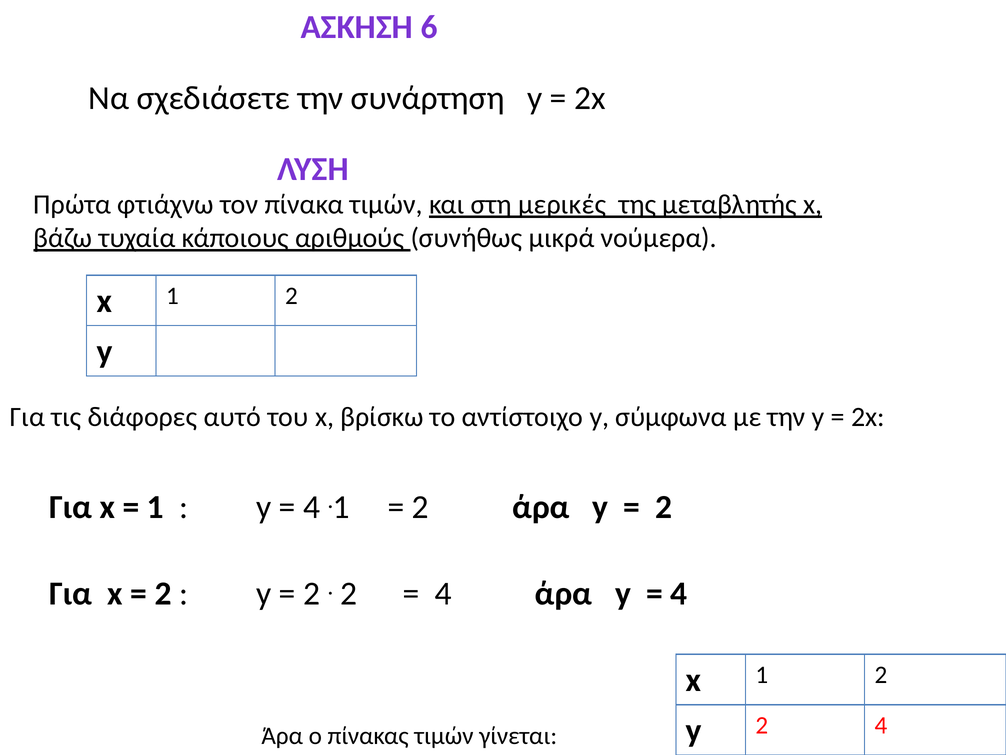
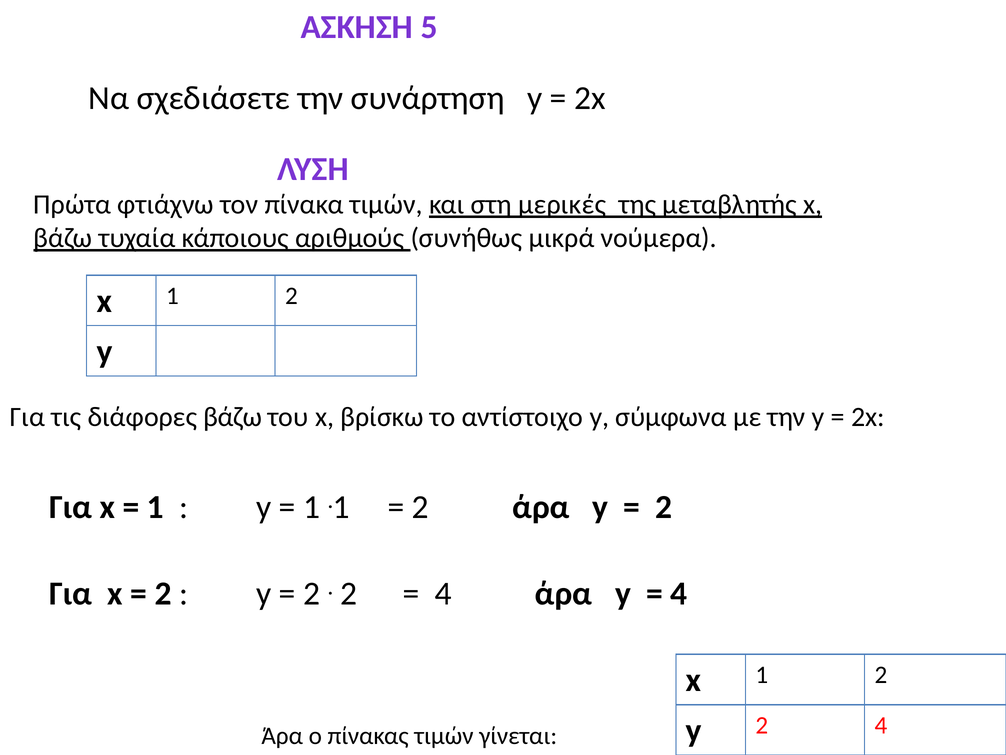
6: 6 -> 5
διάφορες αυτό: αυτό -> βάζω
4 at (312, 507): 4 -> 1
